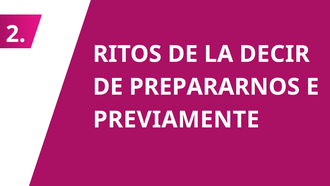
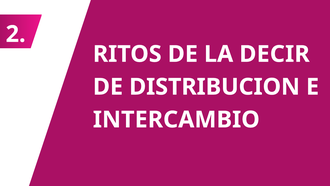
PREPARARNOS: PREPARARNOS -> DISTRIBUCION
PREVIAMENTE: PREVIAMENTE -> INTERCAMBIO
